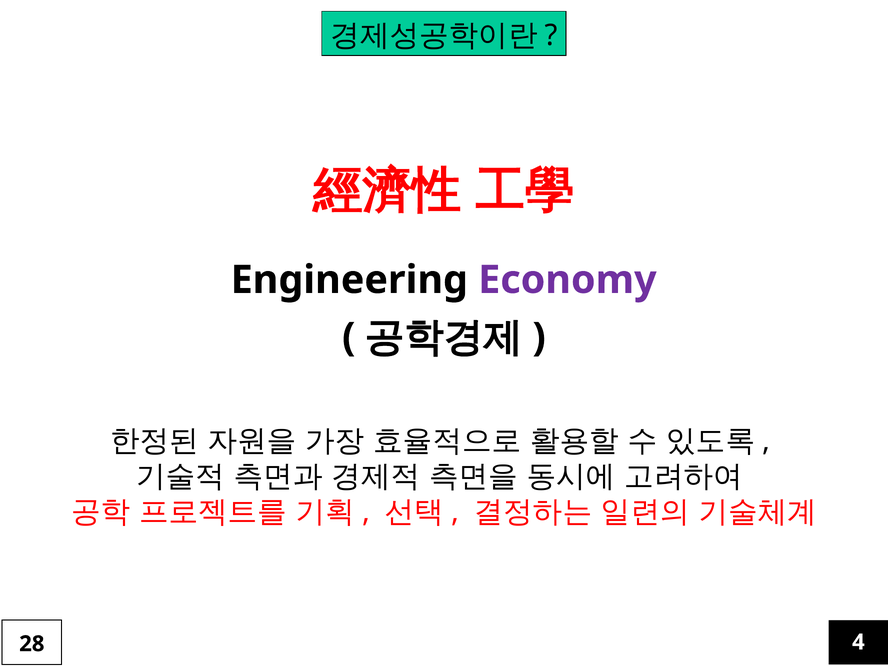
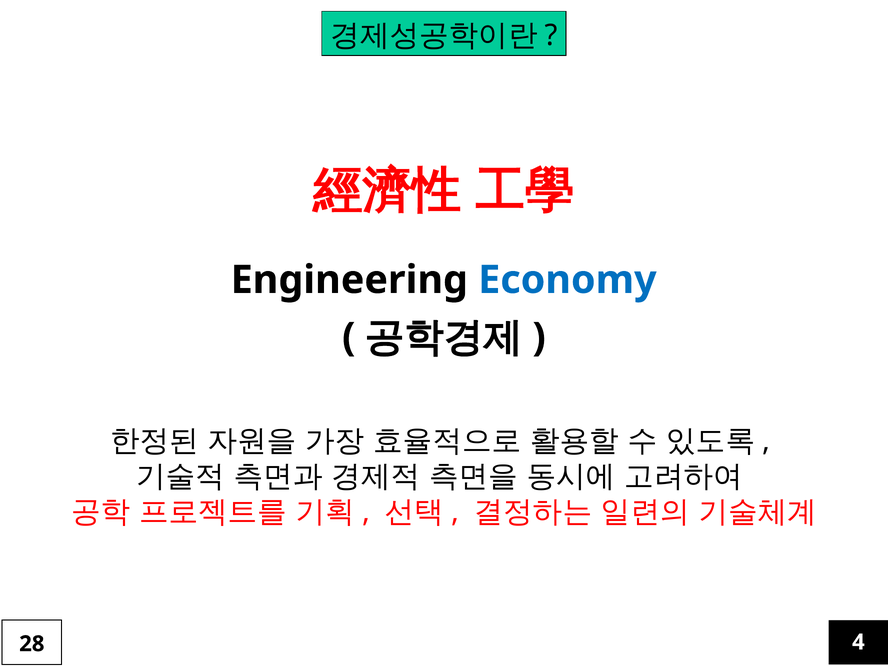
Economy colour: purple -> blue
